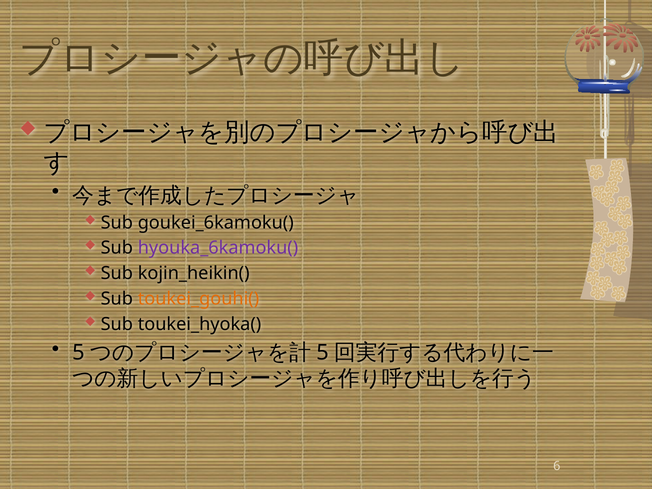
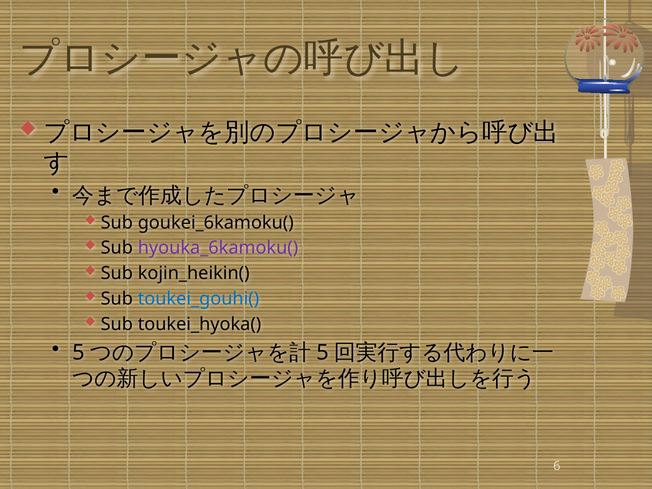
toukei_gouhi( colour: orange -> blue
